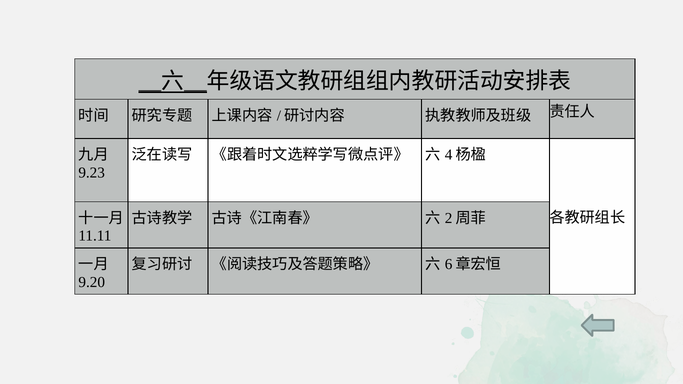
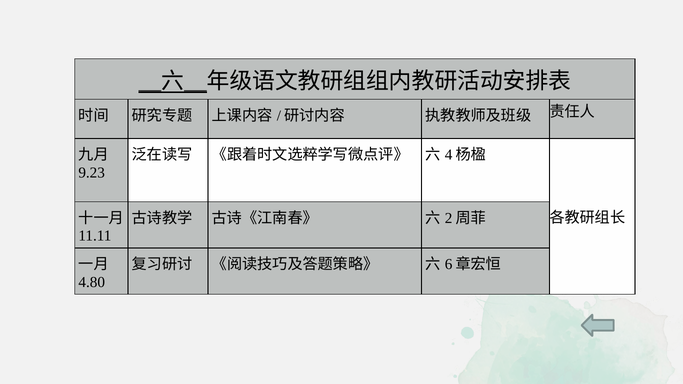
9.20: 9.20 -> 4.80
